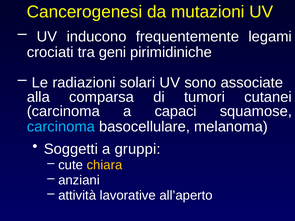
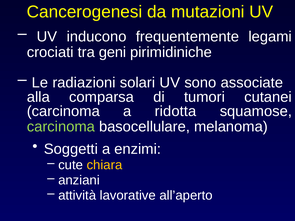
capaci: capaci -> ridotta
carcinoma at (61, 127) colour: light blue -> light green
gruppi: gruppi -> enzimi
